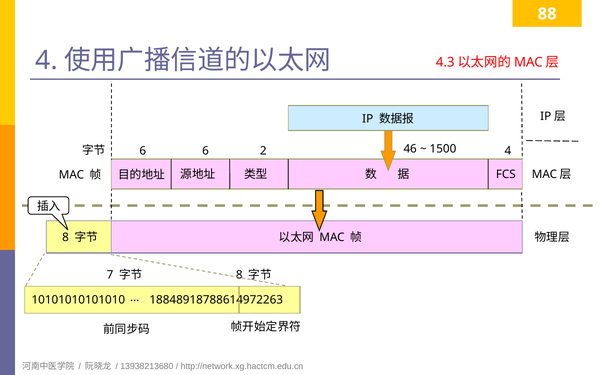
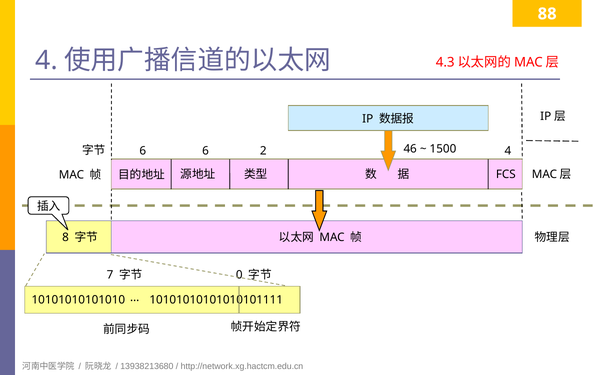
8 at (239, 275): 8 -> 0
18848918788614972263: 18848918788614972263 -> 10101010101010101111
